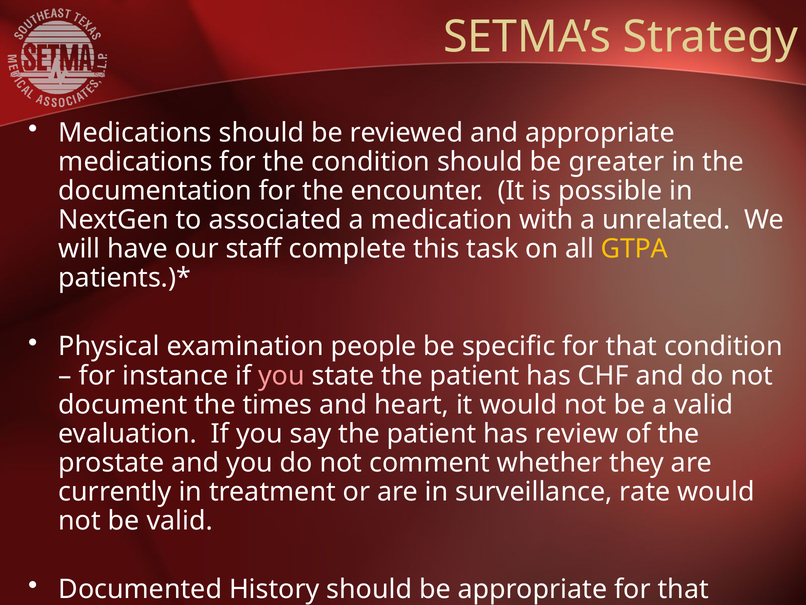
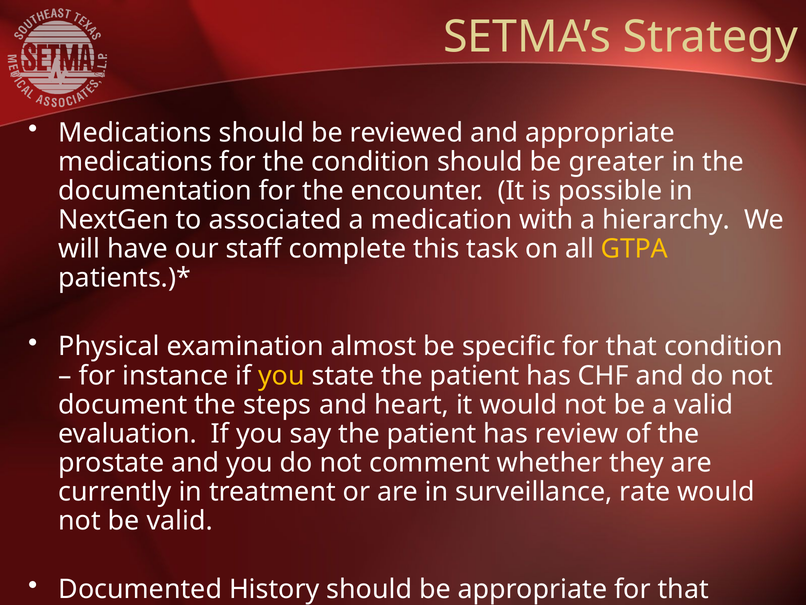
unrelated: unrelated -> hierarchy
people: people -> almost
you at (282, 375) colour: pink -> yellow
times: times -> steps
